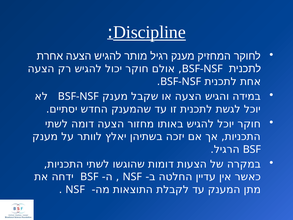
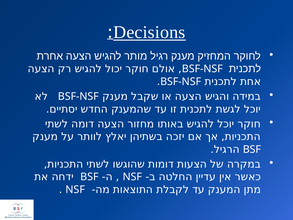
Discipline: Discipline -> Decisions
